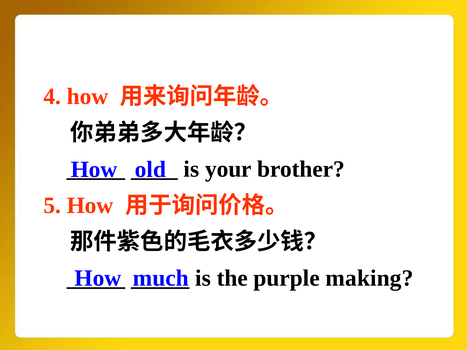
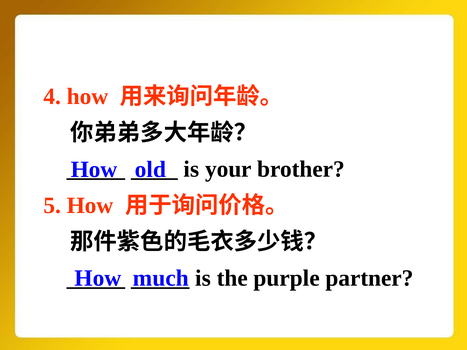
making: making -> partner
